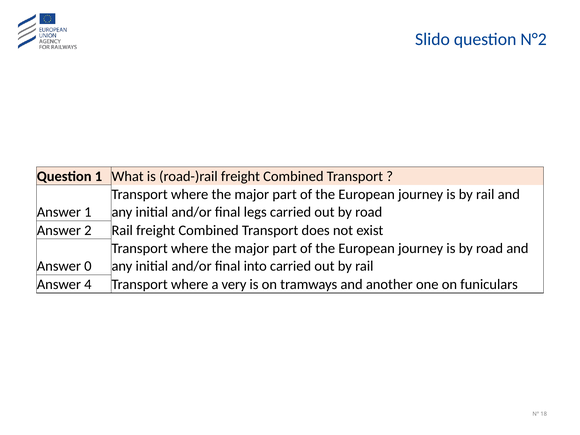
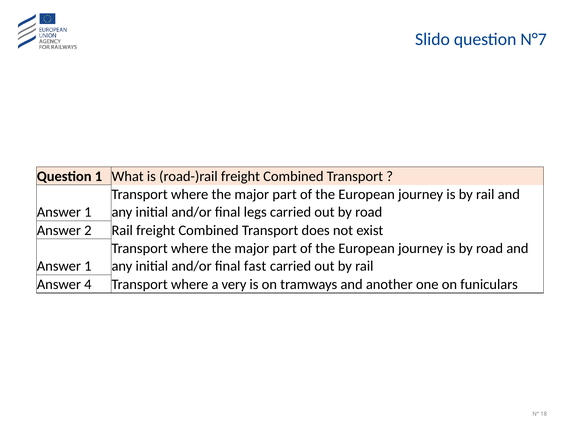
N°2: N°2 -> N°7
0 at (88, 266): 0 -> 1
into: into -> fast
